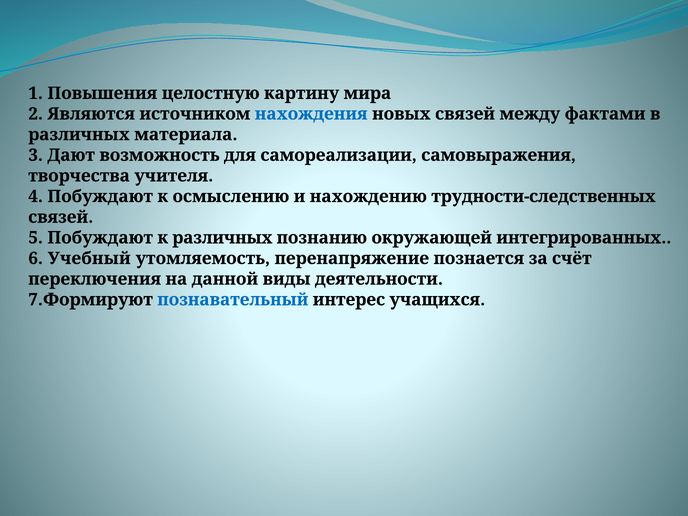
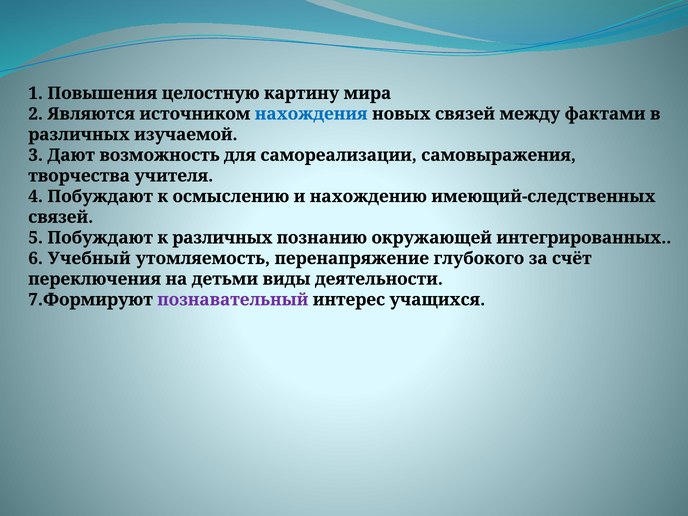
материала: материала -> изучаемой
трудности-следственных: трудности-следственных -> имеющий-следственных
познается: познается -> глубокого
данной: данной -> детьми
познавательный colour: blue -> purple
